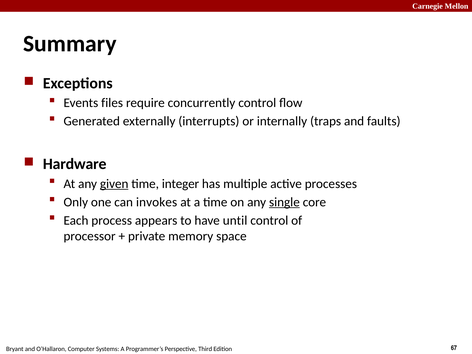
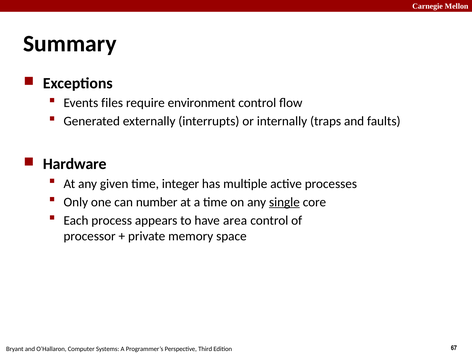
concurrently: concurrently -> environment
given underline: present -> none
invokes: invokes -> number
until: until -> area
